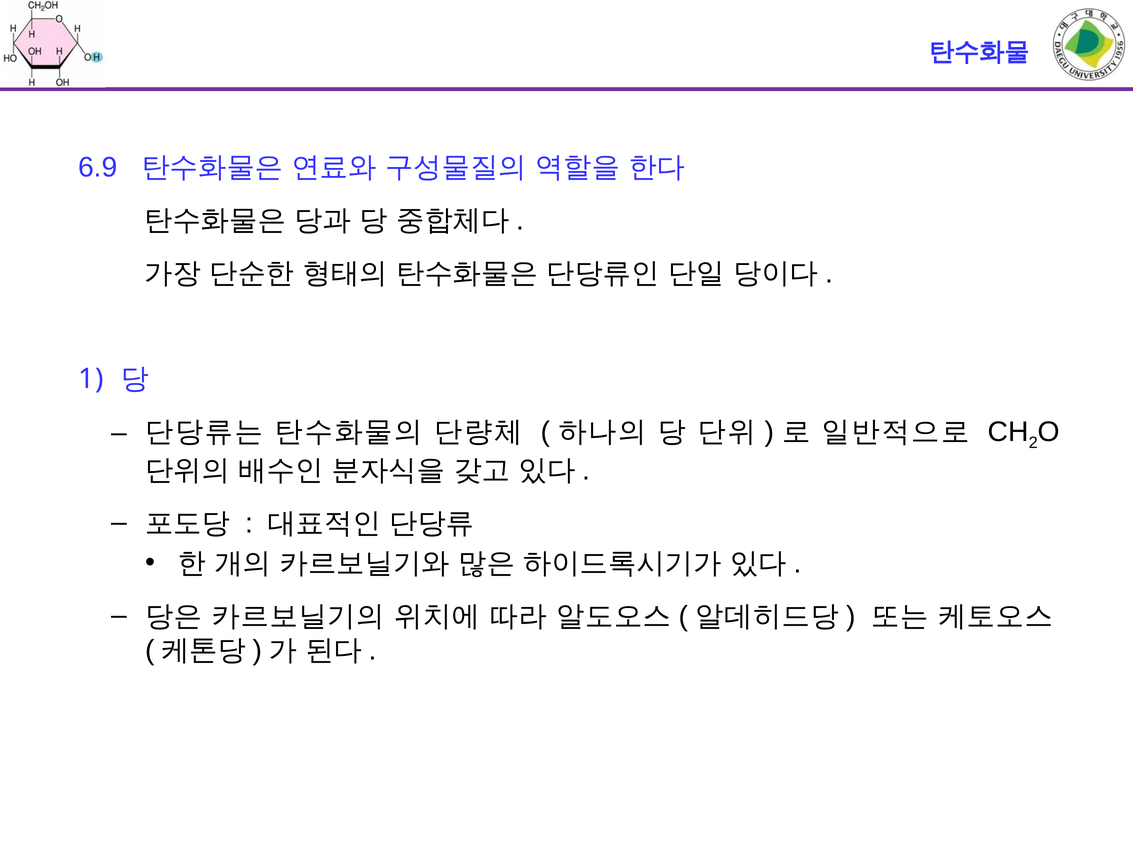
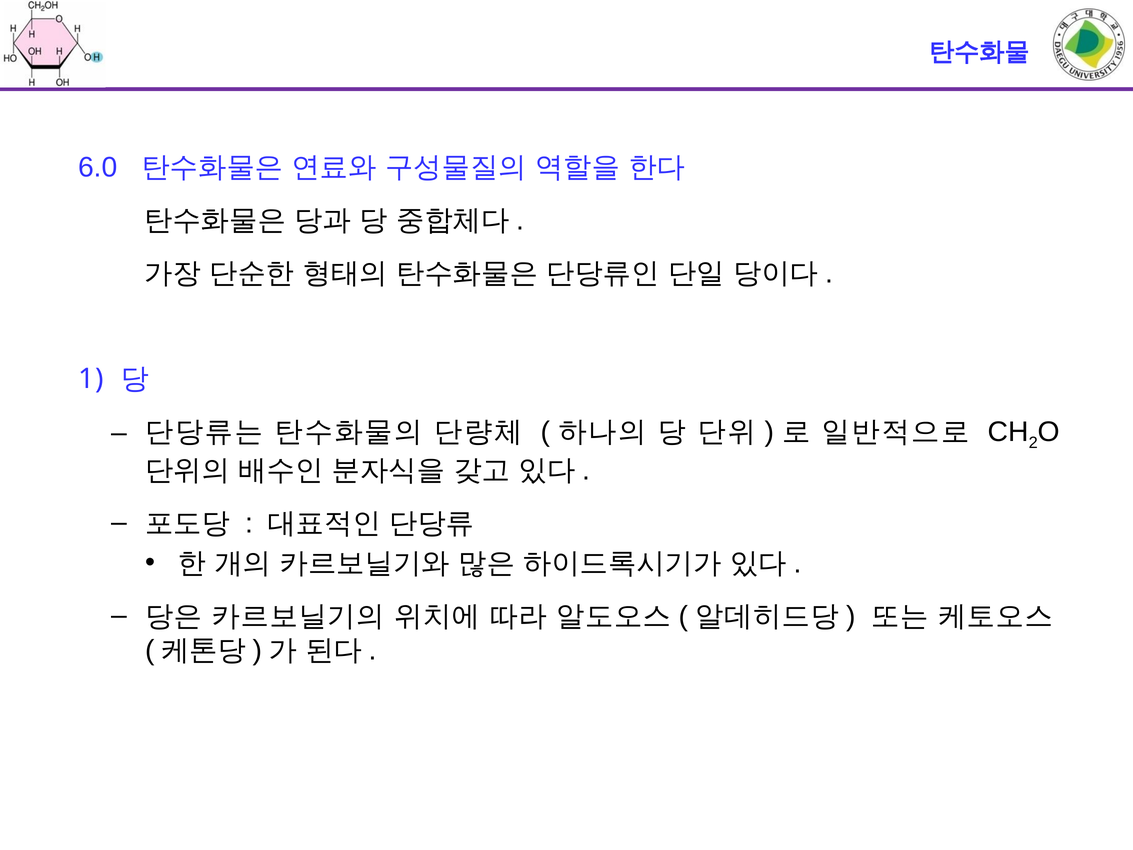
6.9: 6.9 -> 6.0
